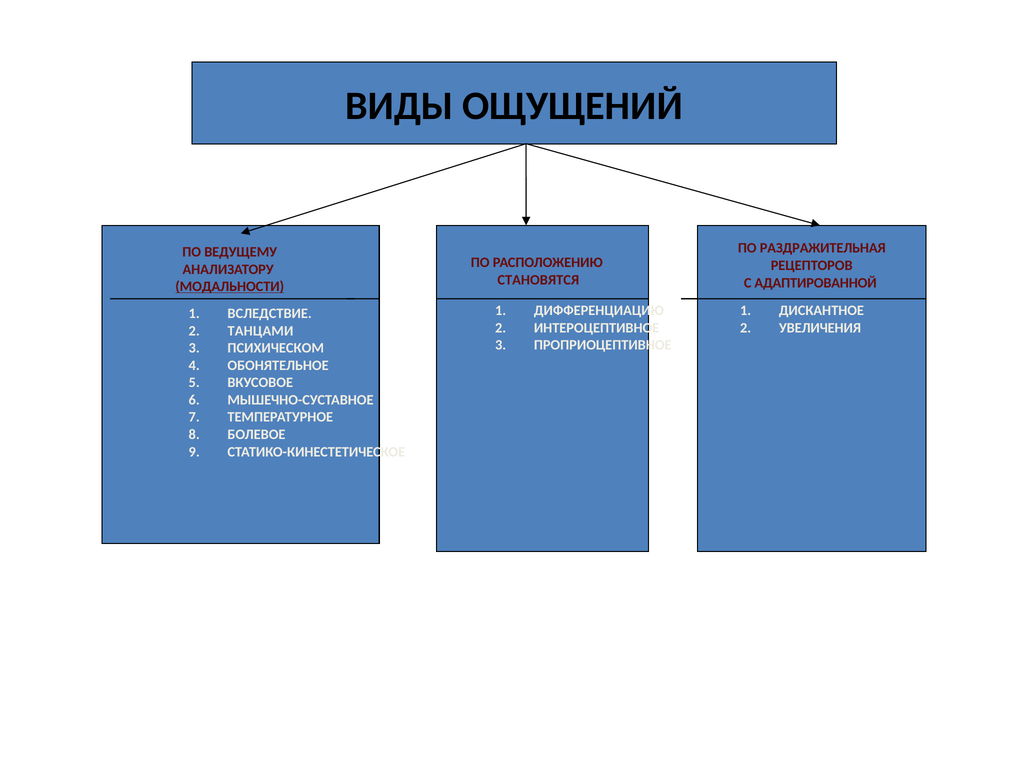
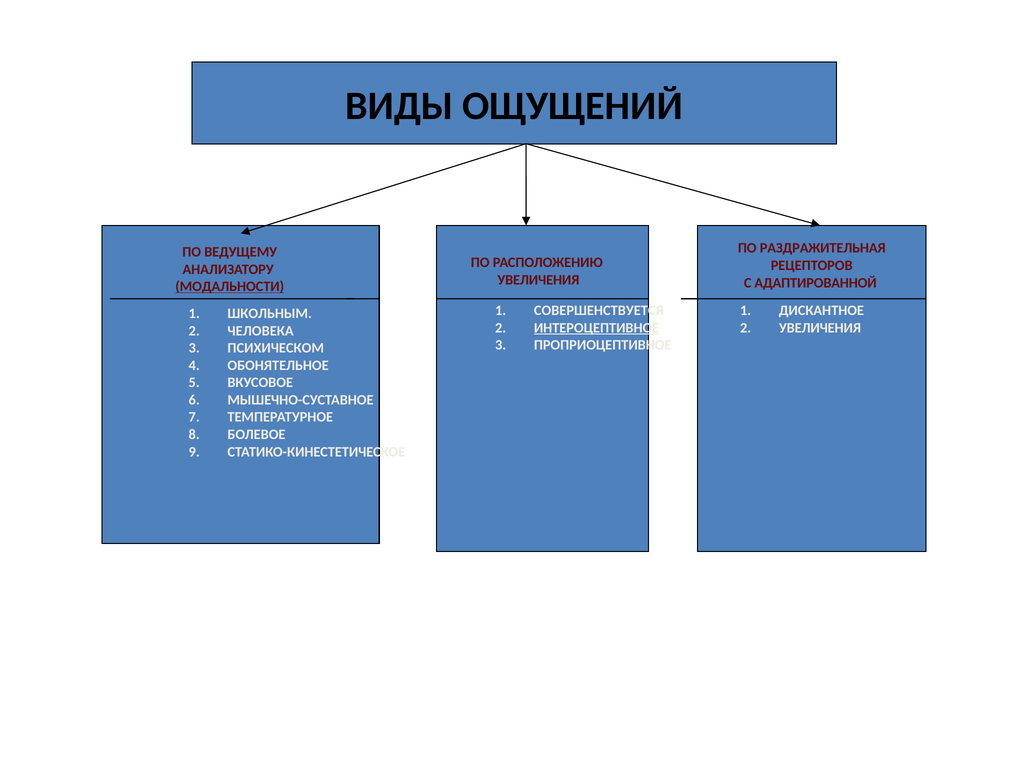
СТАНОВЯТСЯ at (538, 280): СТАНОВЯТСЯ -> УВЕЛИЧЕНИЯ
ДИФФЕРЕНЦИАЦИЮ: ДИФФЕРЕНЦИАЦИЮ -> СОВЕРШЕНСТВУЕТСЯ
ВСЛЕДСТВИЕ: ВСЛЕДСТВИЕ -> ШКОЛЬНЫМ
ИНТЕРОЦЕПТИВНОЕ underline: none -> present
ТАНЦАМИ: ТАНЦАМИ -> ЧЕЛОВЕКА
